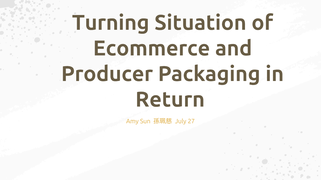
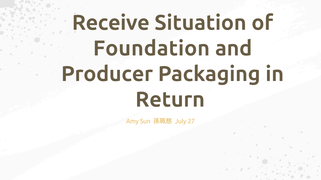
Turning: Turning -> Receive
Ecommerce: Ecommerce -> Foundation
